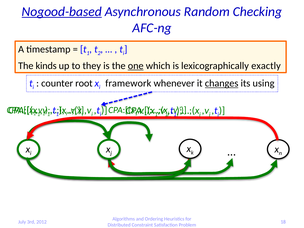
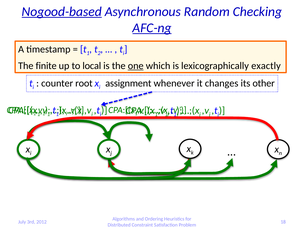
AFC-ng underline: none -> present
kinds: kinds -> finite
they: they -> local
framework: framework -> assignment
changes underline: present -> none
using: using -> other
